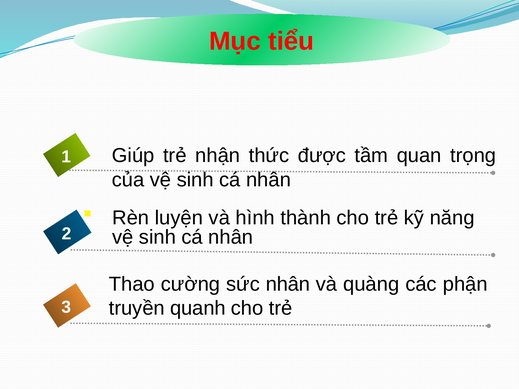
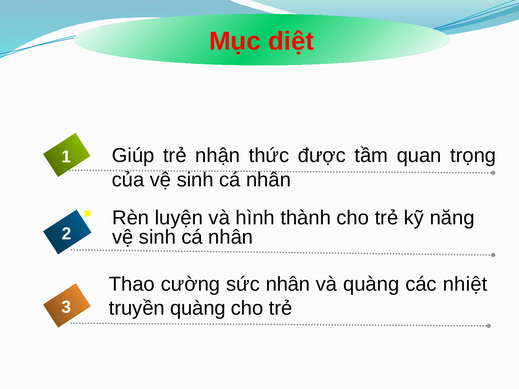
tiểu: tiểu -> diệt
phận: phận -> nhiệt
truyền quanh: quanh -> quàng
